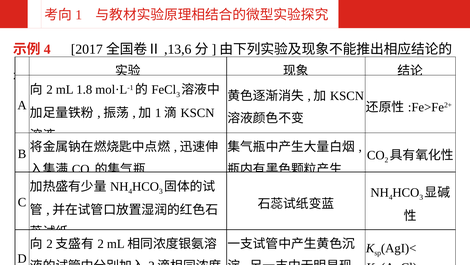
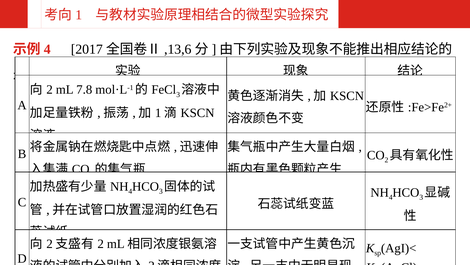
1.8: 1.8 -> 7.8
